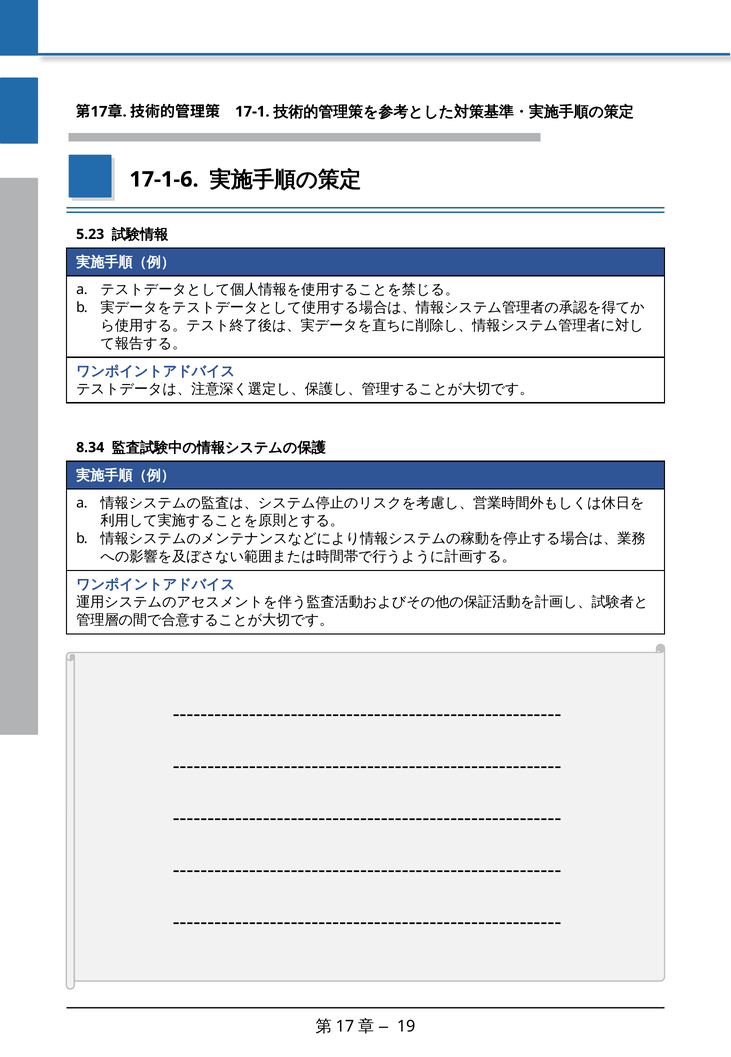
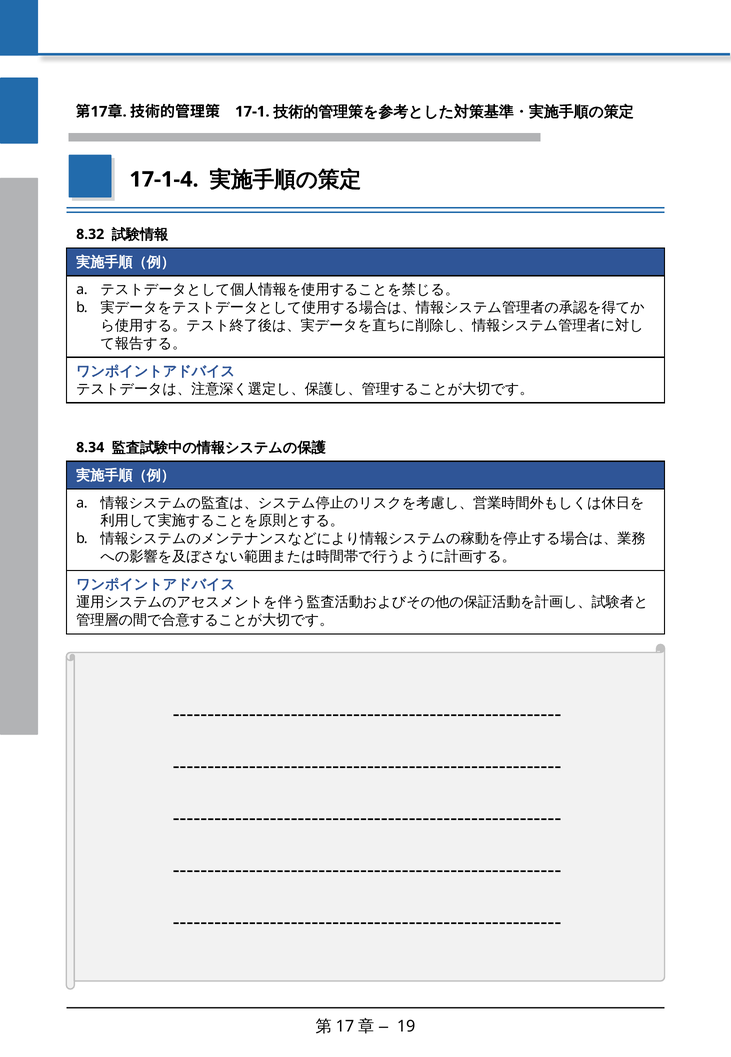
17-1-6: 17-1-6 -> 17-1-4
5.23: 5.23 -> 8.32
